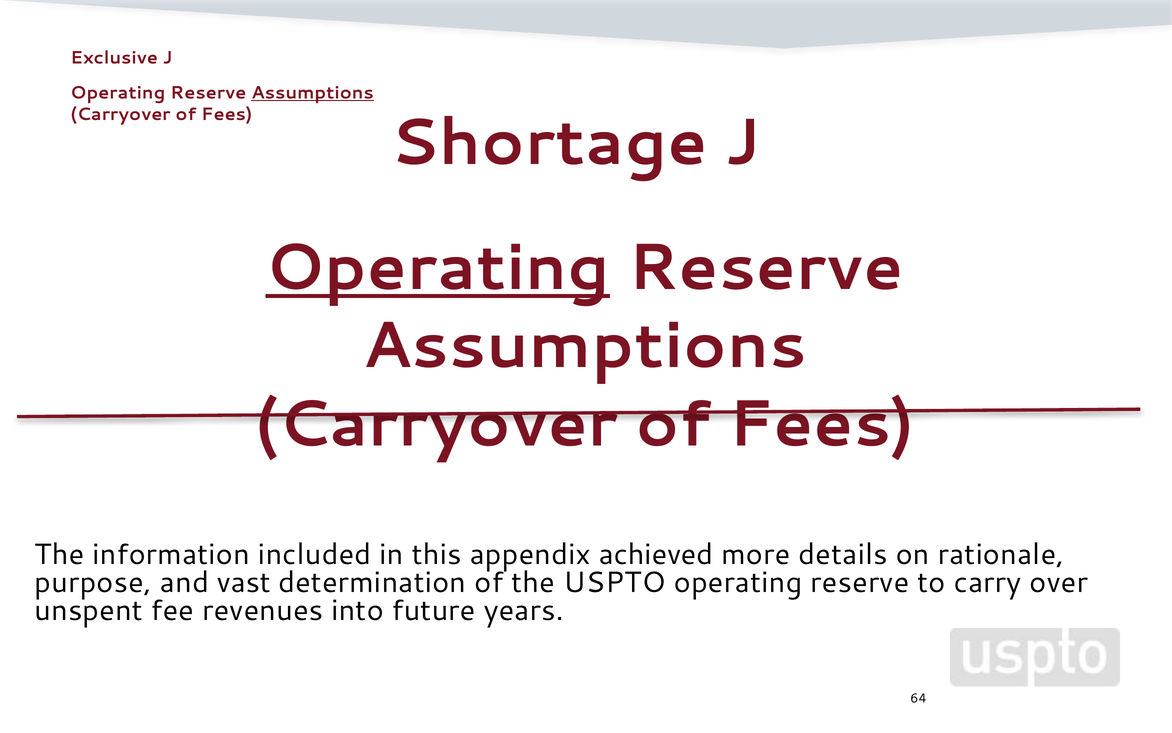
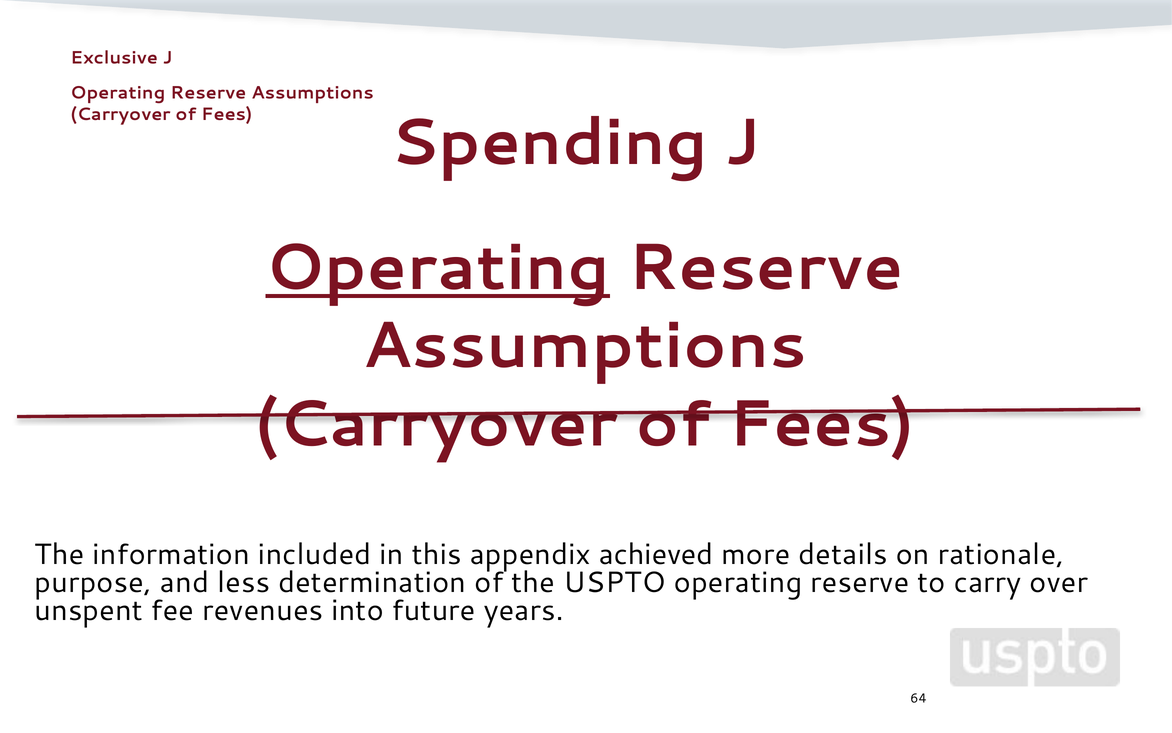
Assumptions at (312, 93) underline: present -> none
Shortage: Shortage -> Spending
vast: vast -> less
